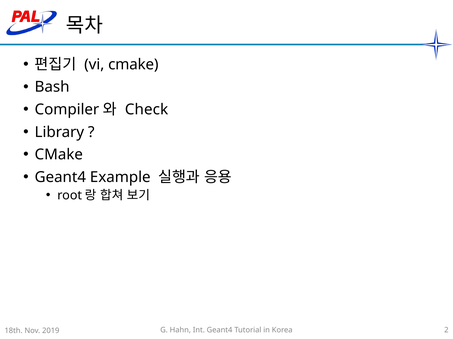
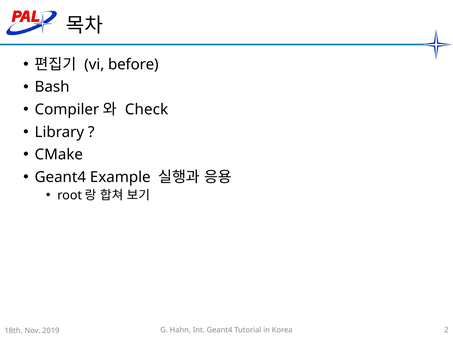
vi cmake: cmake -> before
